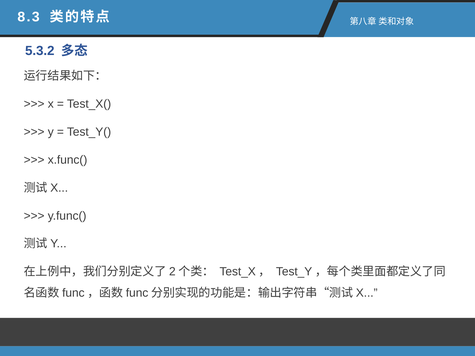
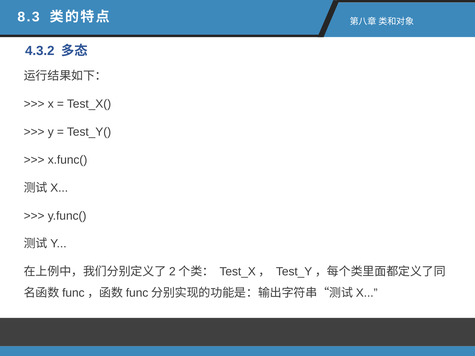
5.3.2: 5.3.2 -> 4.3.2
